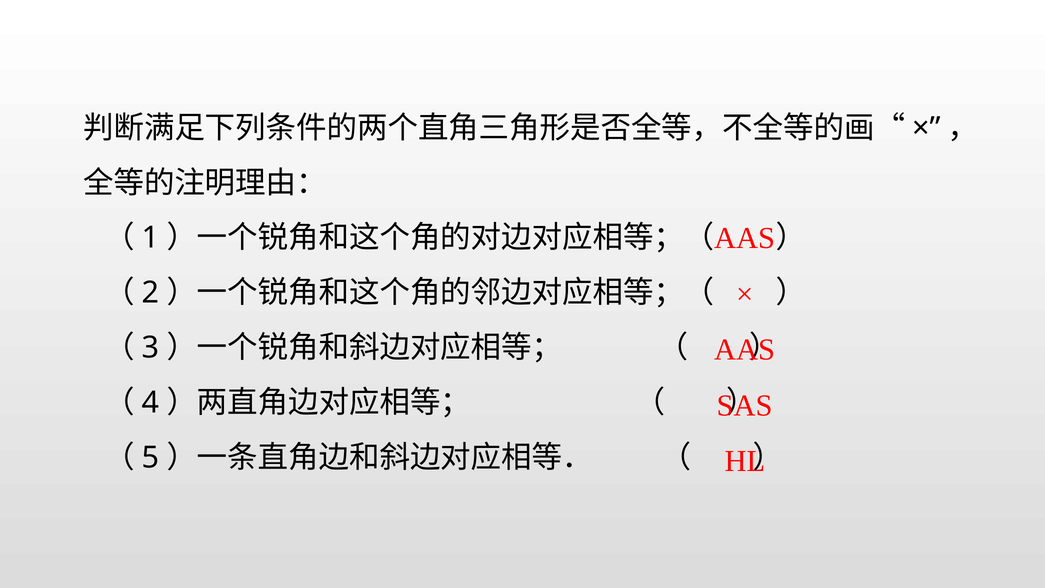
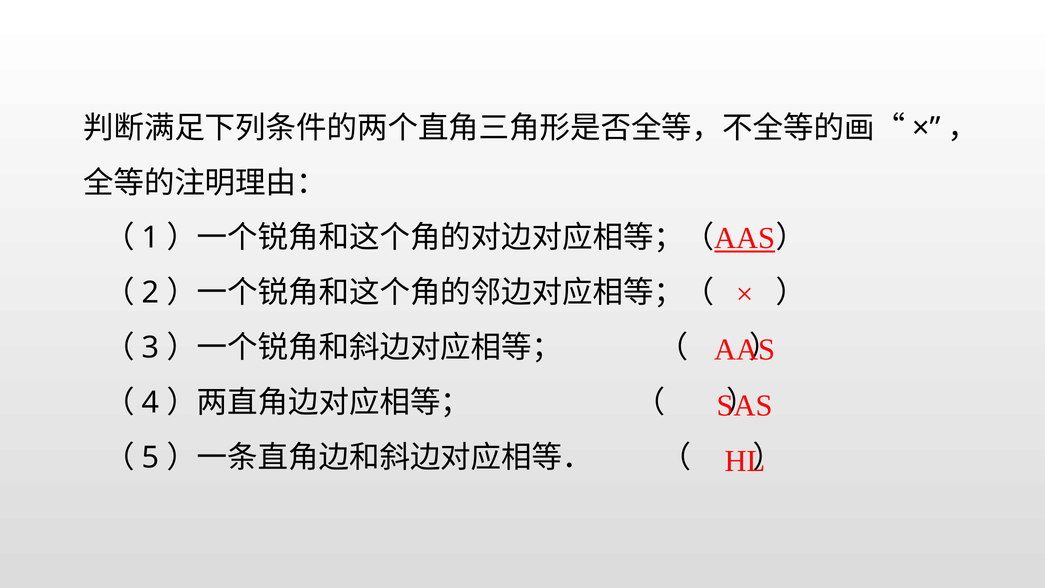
AAS at (745, 238) underline: none -> present
